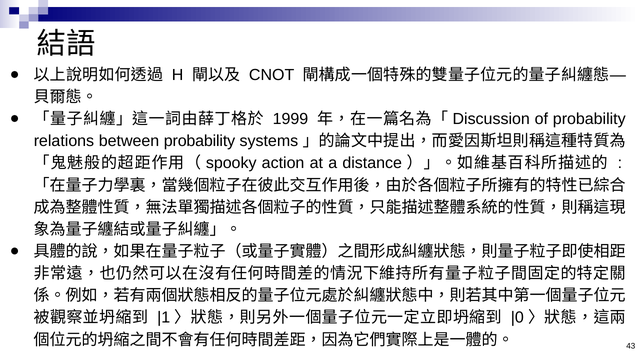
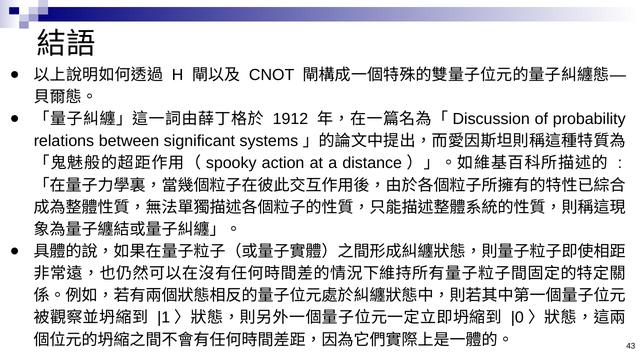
1999: 1999 -> 1912
between probability: probability -> significant
